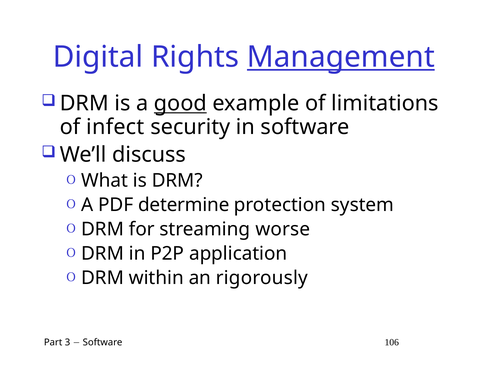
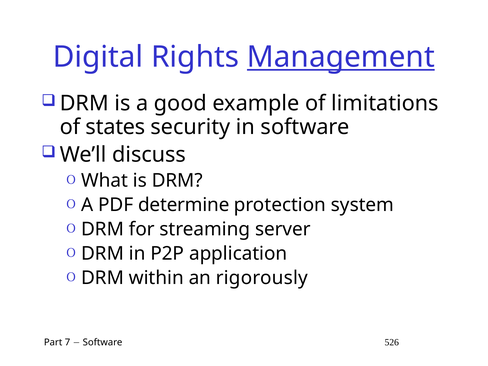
good underline: present -> none
infect: infect -> states
worse: worse -> server
3: 3 -> 7
106: 106 -> 526
